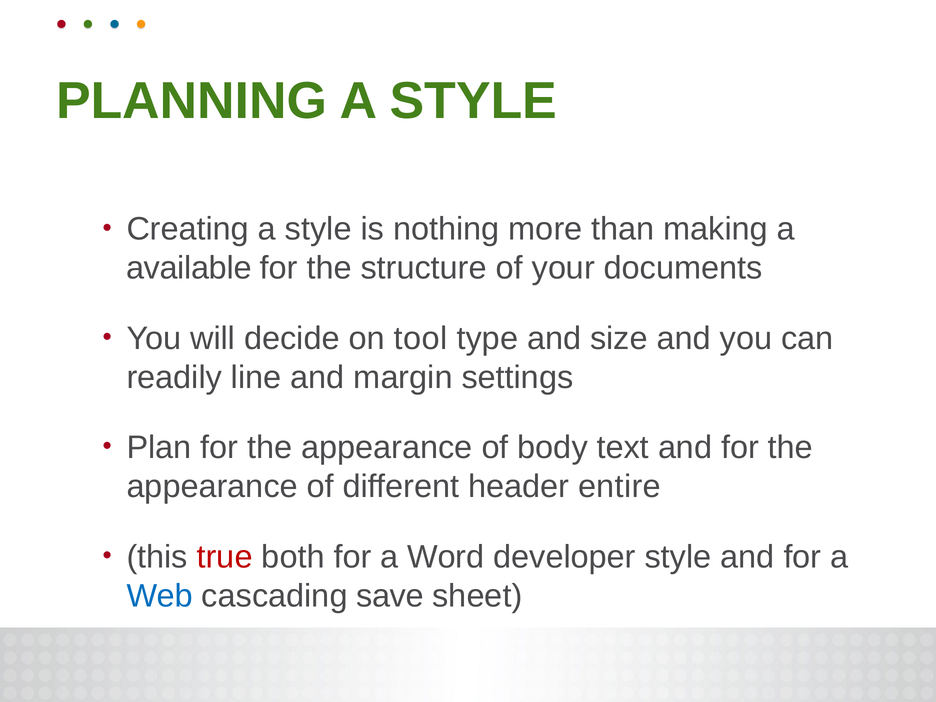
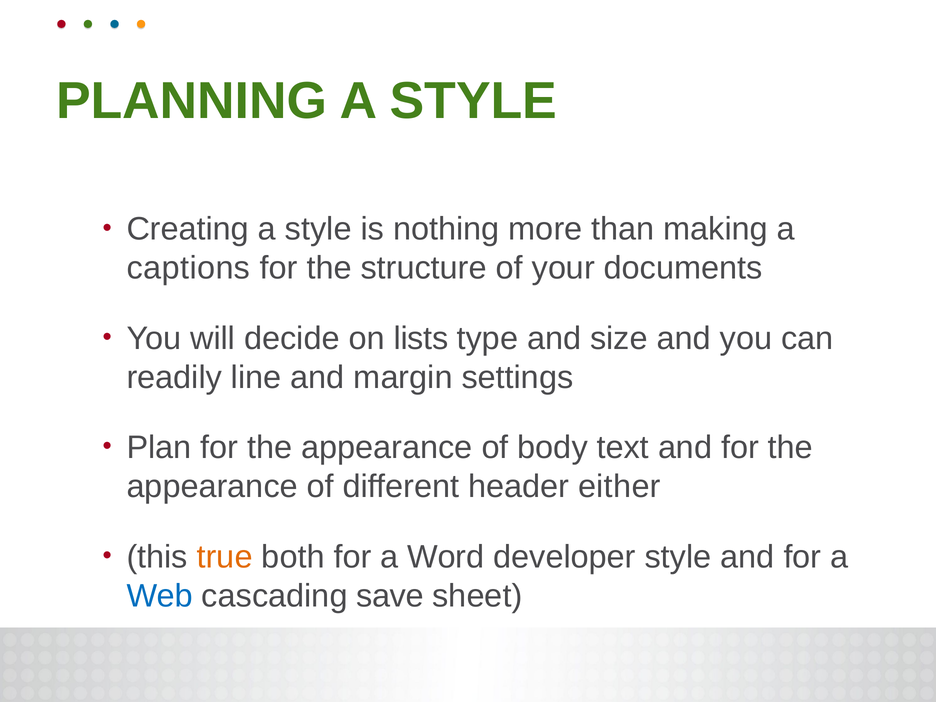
available: available -> captions
tool: tool -> lists
entire: entire -> either
true colour: red -> orange
